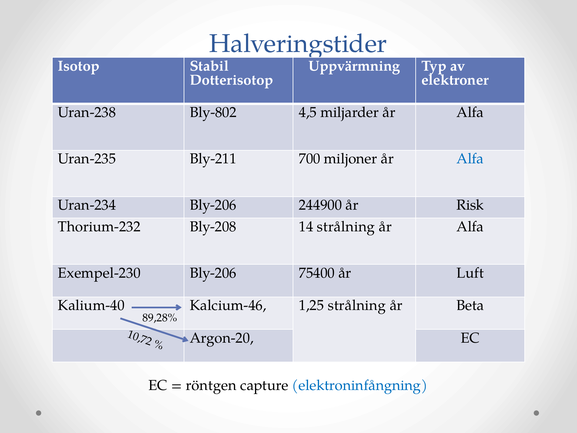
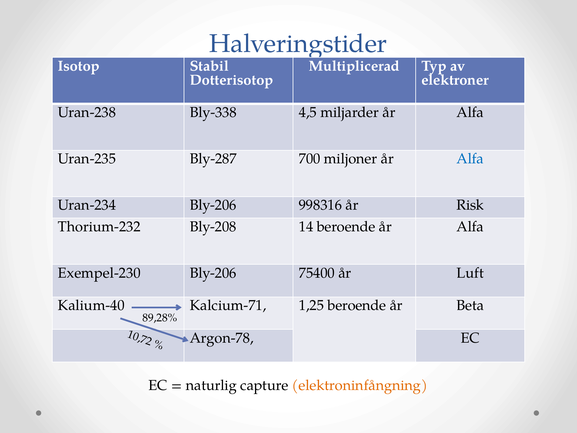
Uppvärmning: Uppvärmning -> Multiplicerad
Bly-802: Bly-802 -> Bly-338
Bly-211: Bly-211 -> Bly-287
244900: 244900 -> 998316
14 strålning: strålning -> beroende
Kalcium-46: Kalcium-46 -> Kalcium-71
1,25 strålning: strålning -> beroende
Argon-20: Argon-20 -> Argon-78
röntgen: röntgen -> naturlig
elektroninfångning colour: blue -> orange
